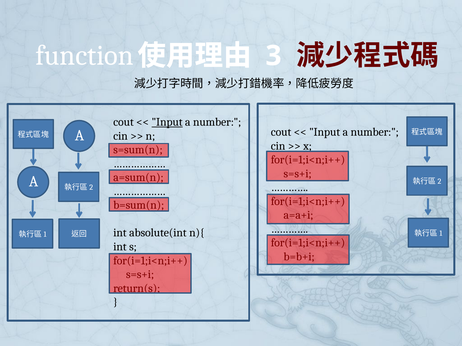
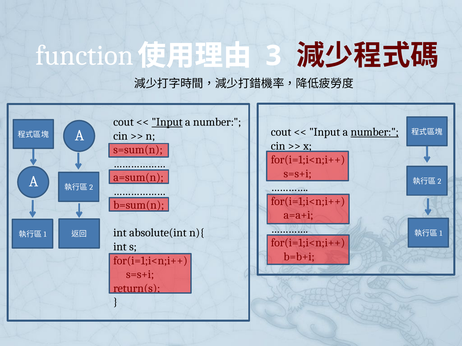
number at (375, 132) underline: none -> present
